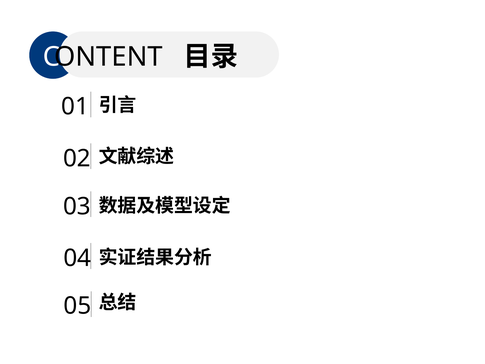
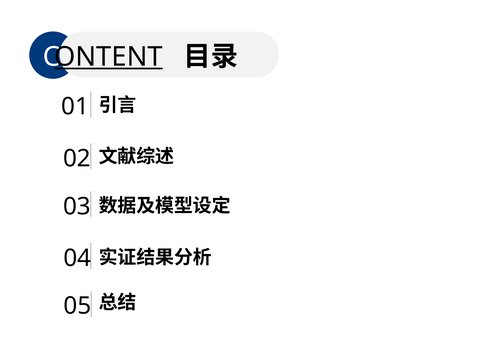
ONTENT underline: none -> present
